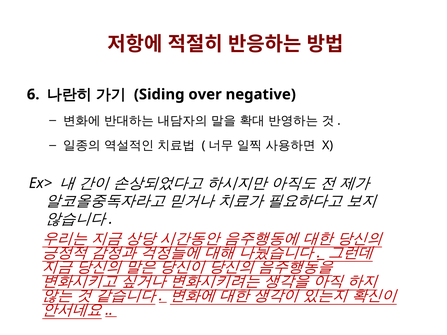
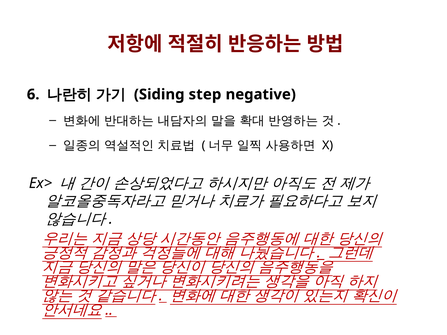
over: over -> step
